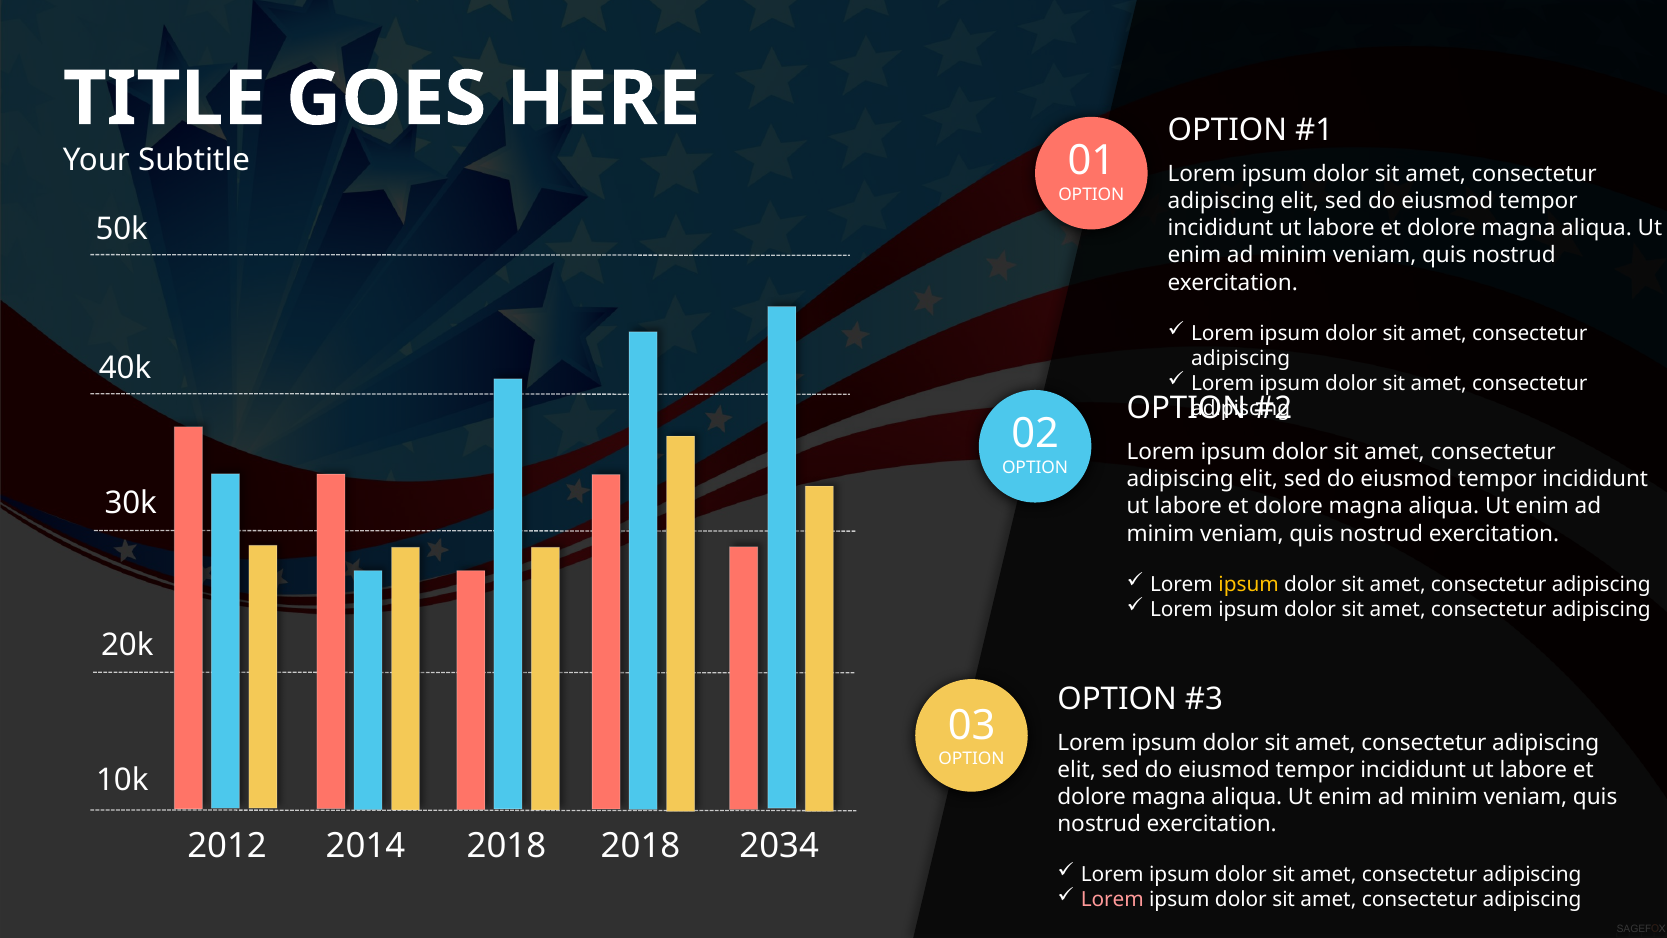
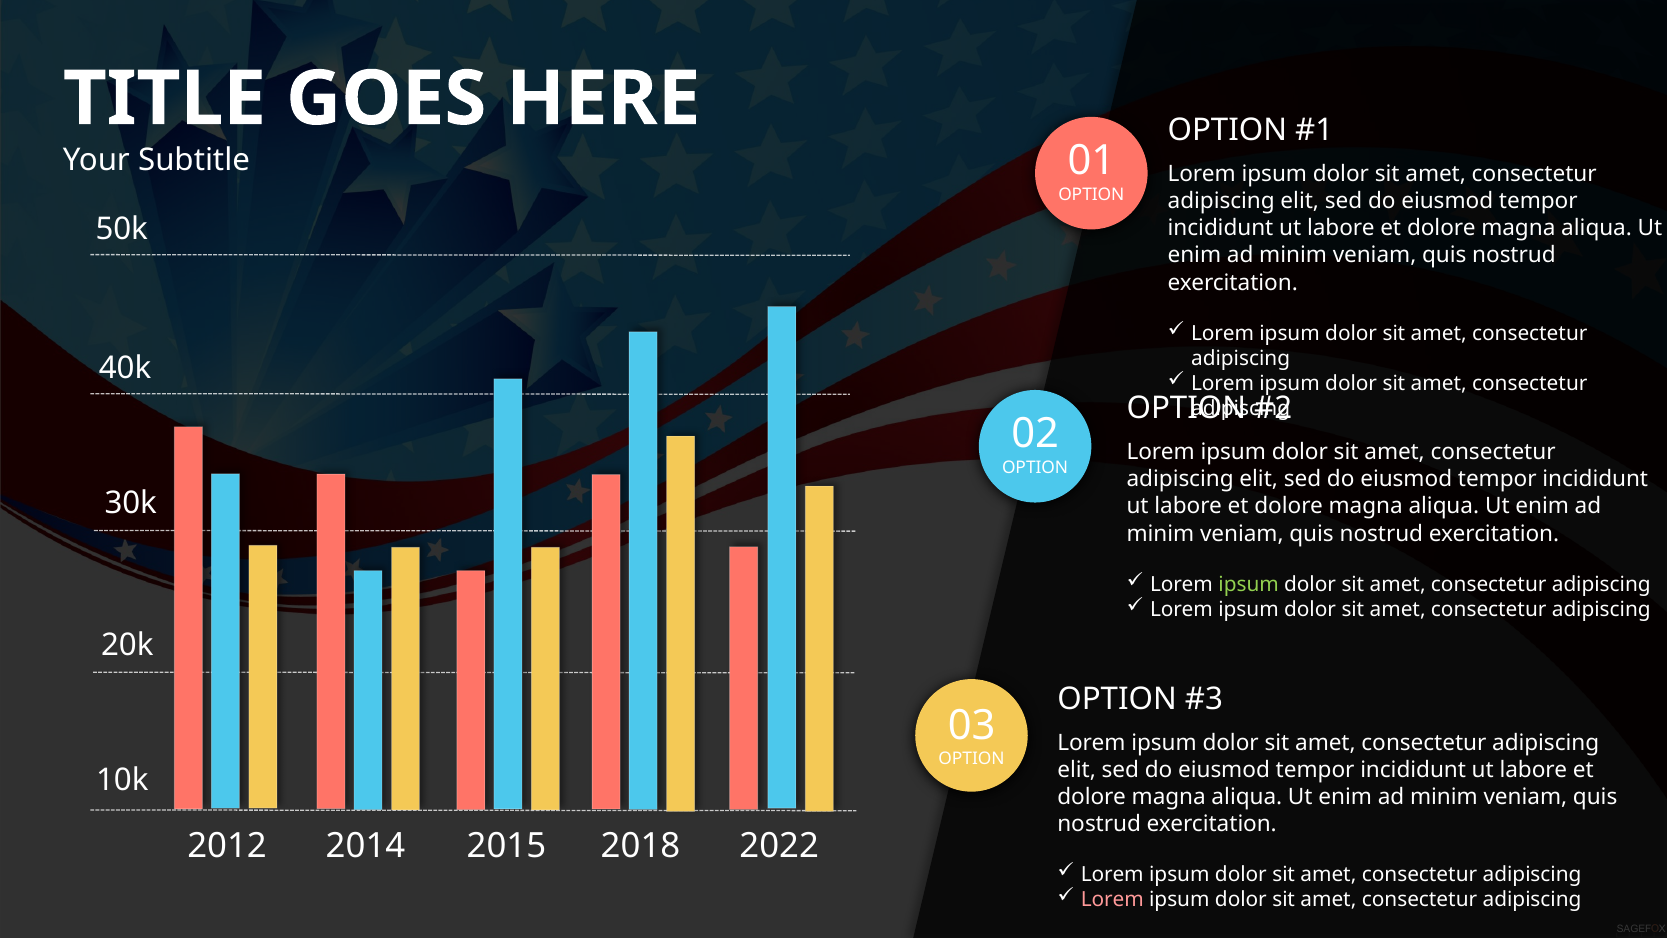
ipsum at (1249, 584) colour: yellow -> light green
2014 2018: 2018 -> 2015
2034: 2034 -> 2022
